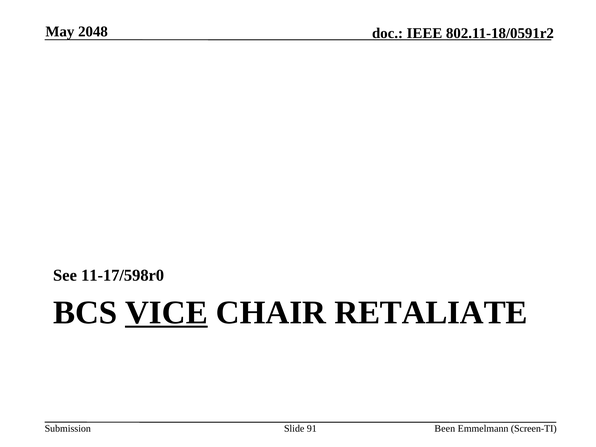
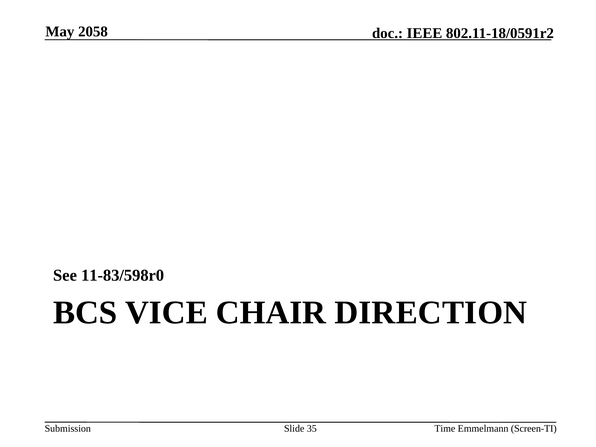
2048: 2048 -> 2058
11-17/598r0: 11-17/598r0 -> 11-83/598r0
VICE underline: present -> none
RETALIATE: RETALIATE -> DIRECTION
91: 91 -> 35
Been: Been -> Time
